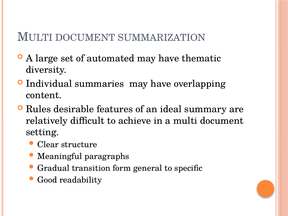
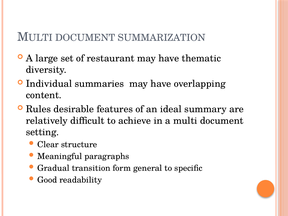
automated: automated -> restaurant
